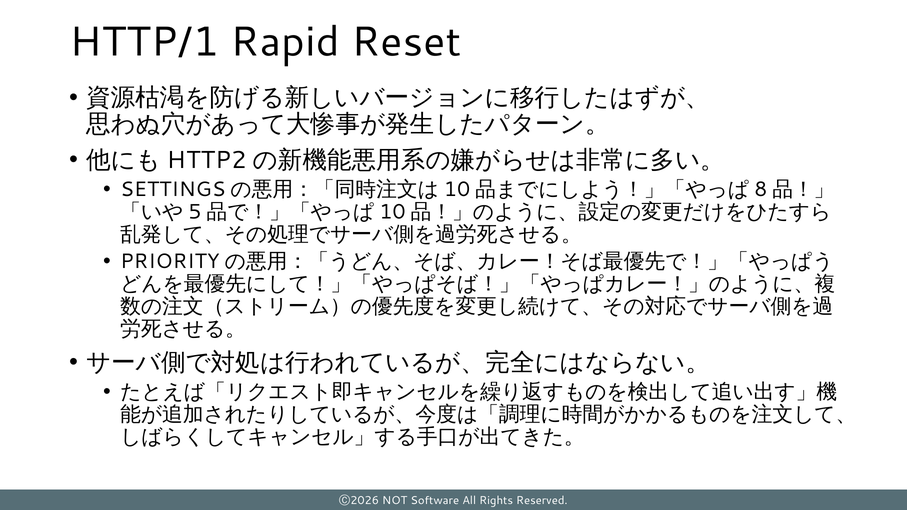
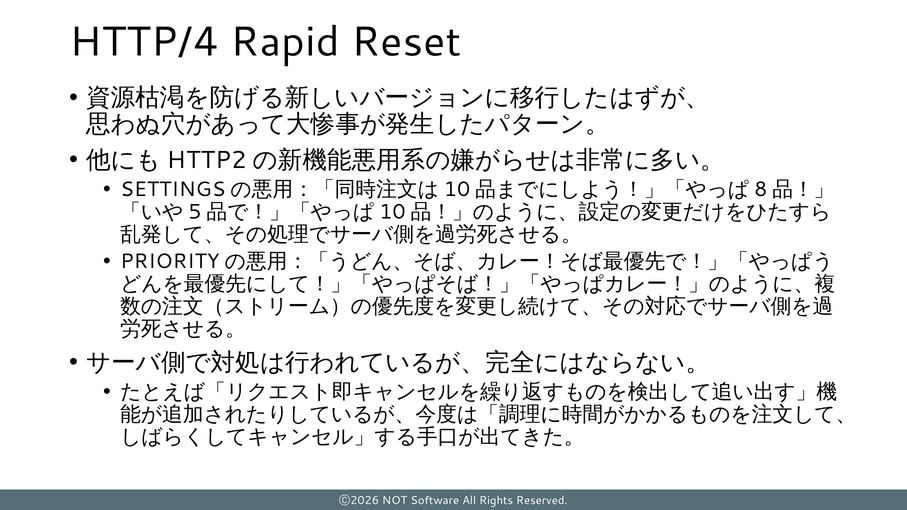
HTTP/1: HTTP/1 -> HTTP/4
